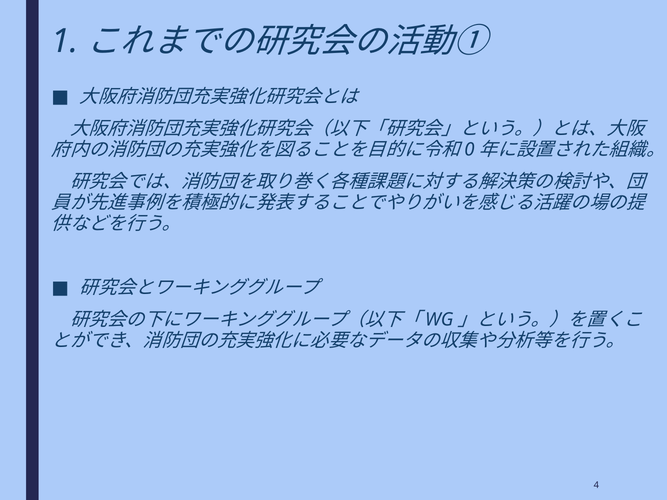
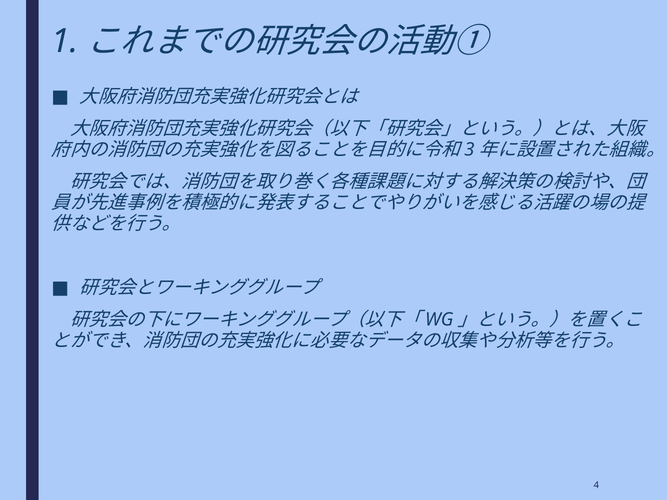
0: 0 -> 3
